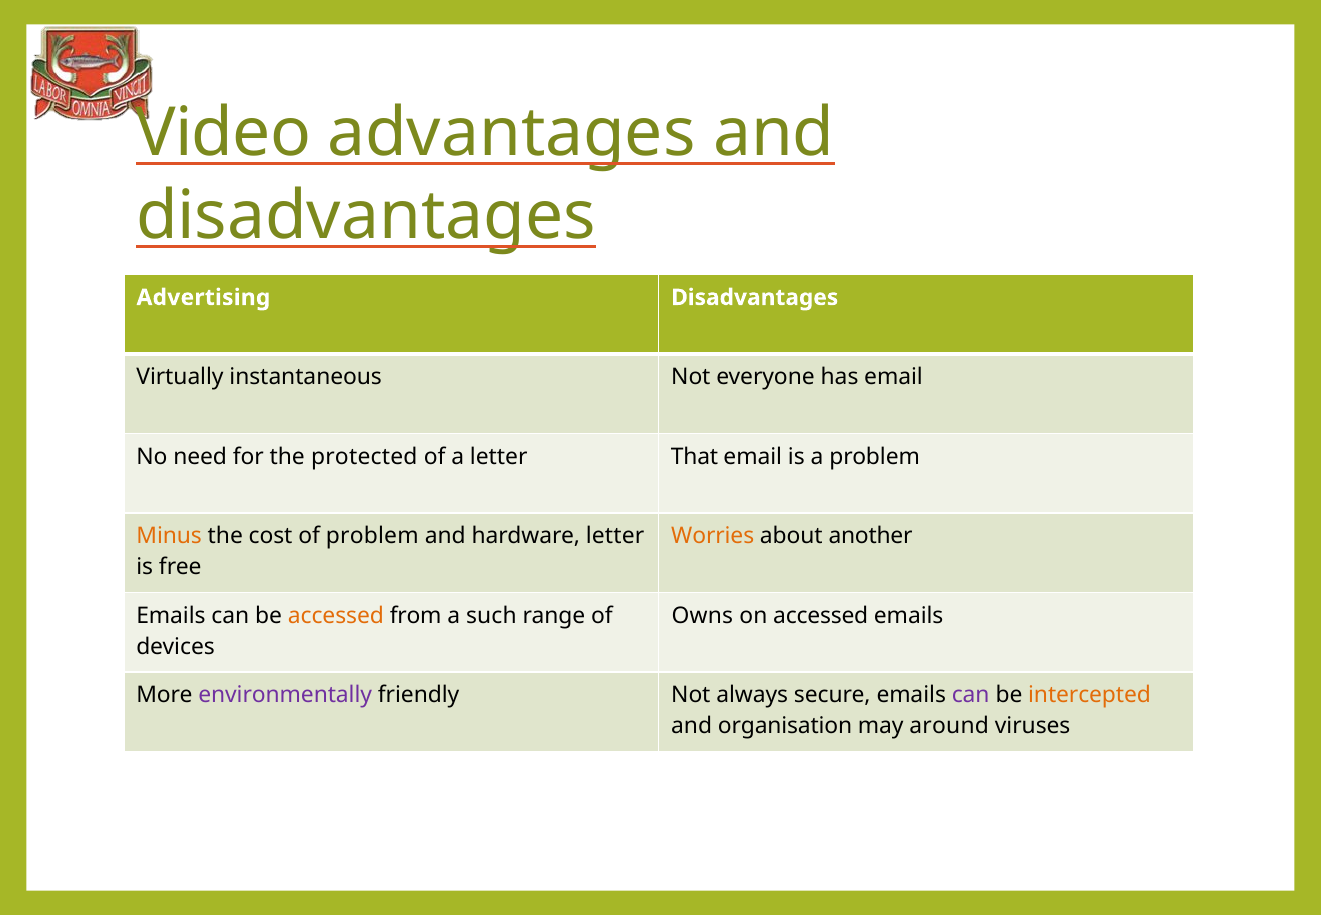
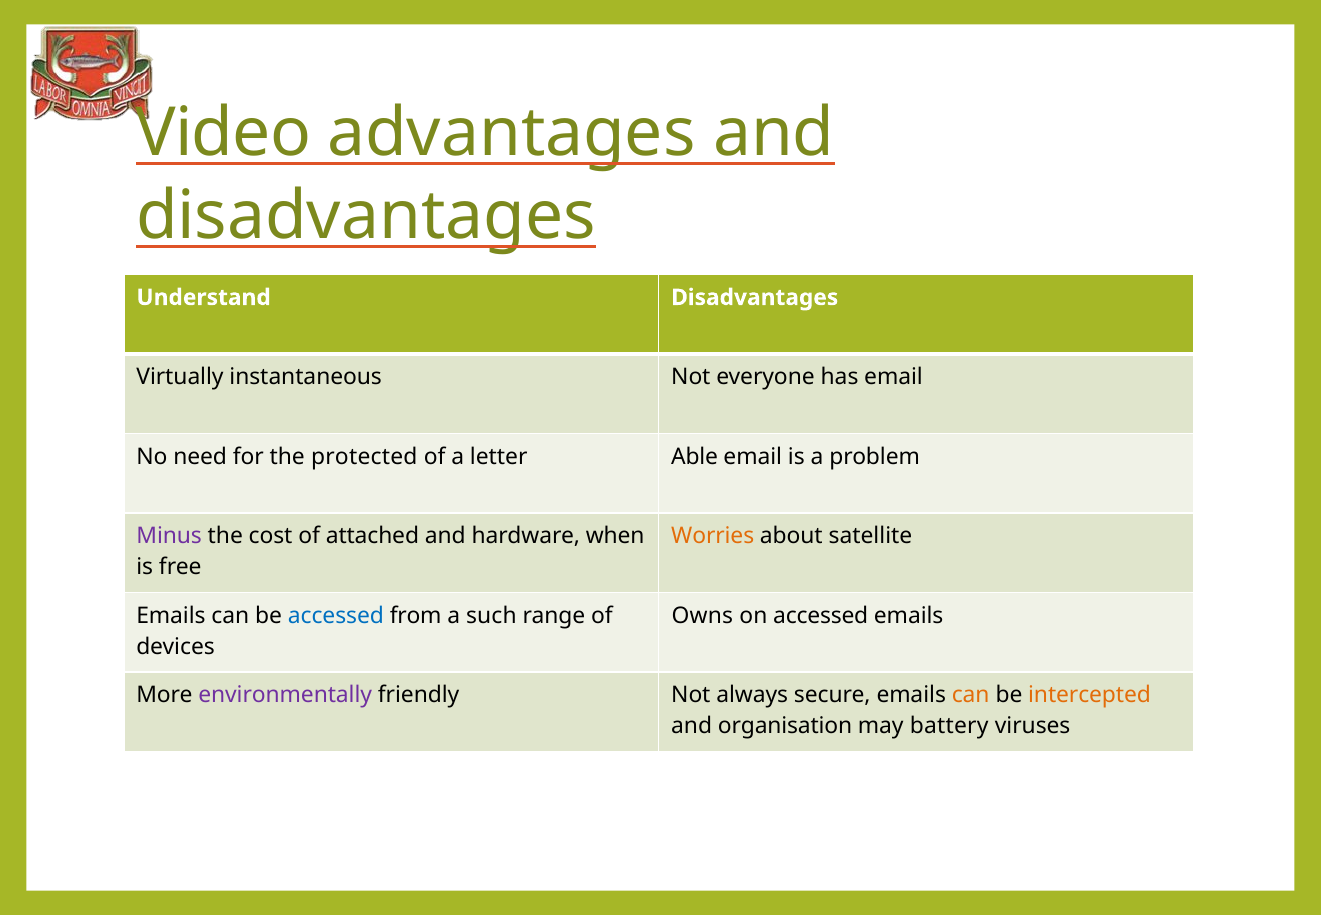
Advertising: Advertising -> Understand
That: That -> Able
Minus colour: orange -> purple
of problem: problem -> attached
hardware letter: letter -> when
another: another -> satellite
accessed at (336, 615) colour: orange -> blue
can at (971, 695) colour: purple -> orange
around: around -> battery
